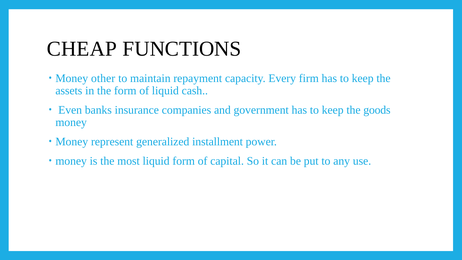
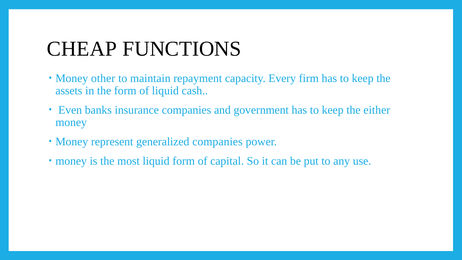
goods: goods -> either
generalized installment: installment -> companies
